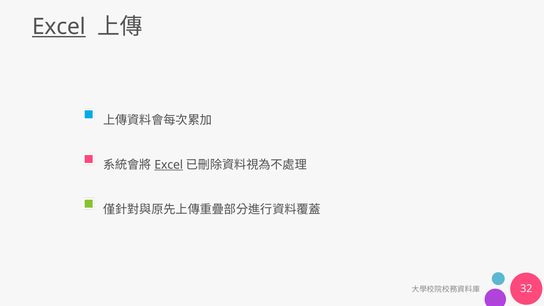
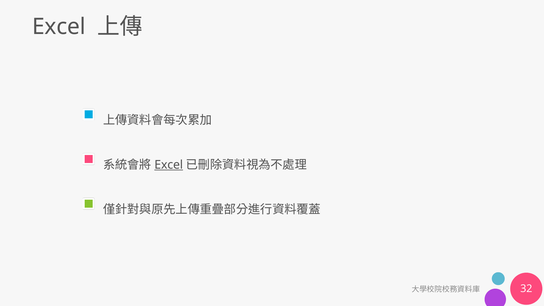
Excel at (59, 27) underline: present -> none
